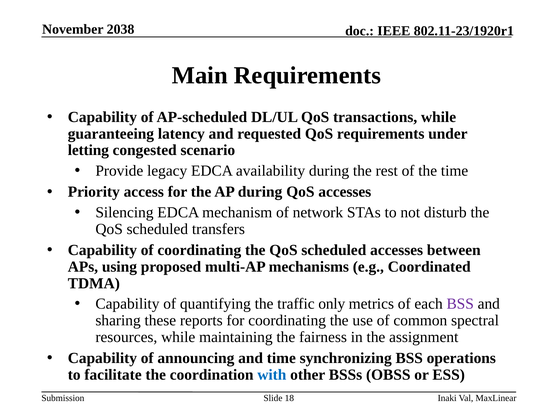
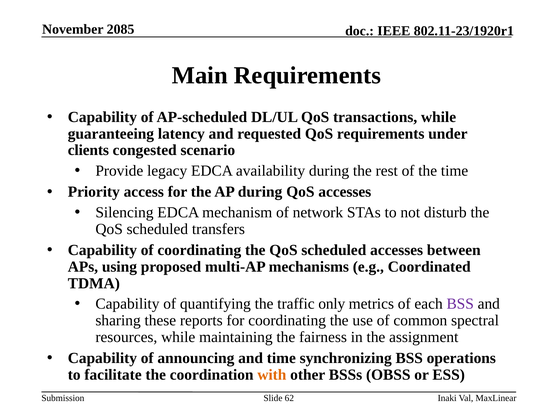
2038: 2038 -> 2085
letting: letting -> clients
with colour: blue -> orange
18: 18 -> 62
